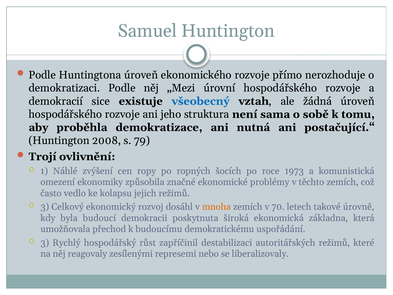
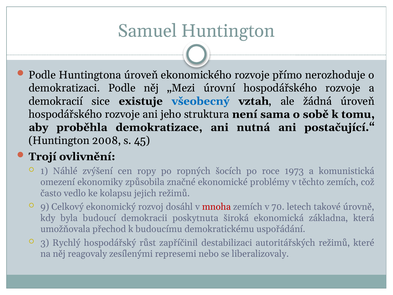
79: 79 -> 45
3 at (45, 207): 3 -> 9
mnoha colour: orange -> red
